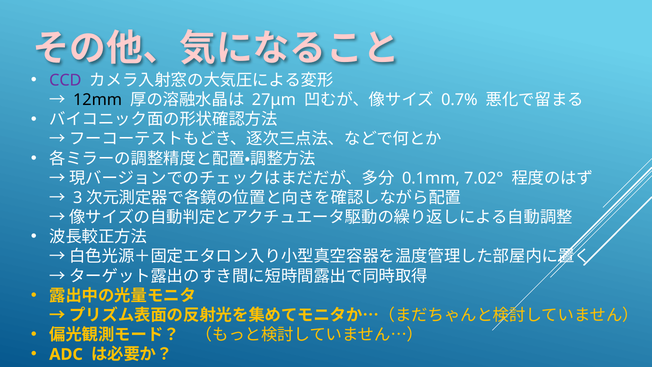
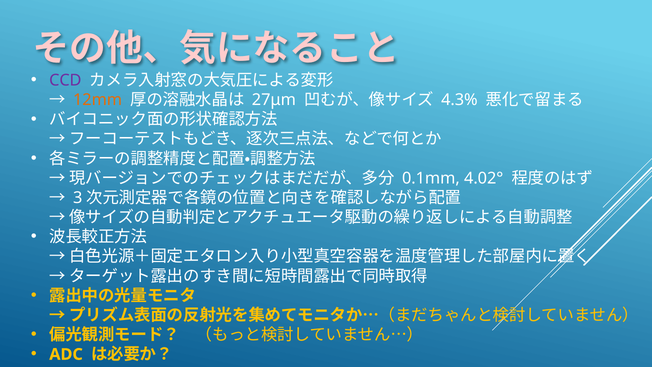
12mm colour: black -> orange
0.7%: 0.7% -> 4.3%
7.02°: 7.02° -> 4.02°
